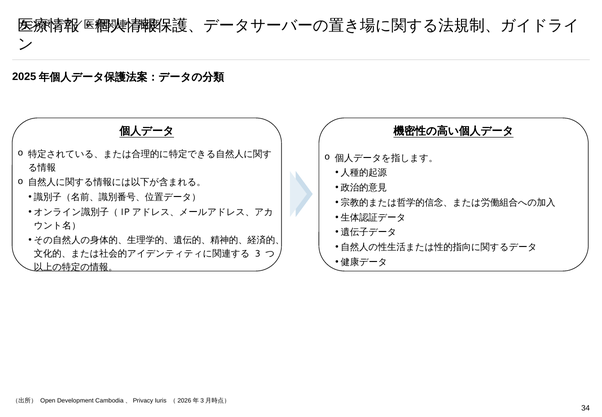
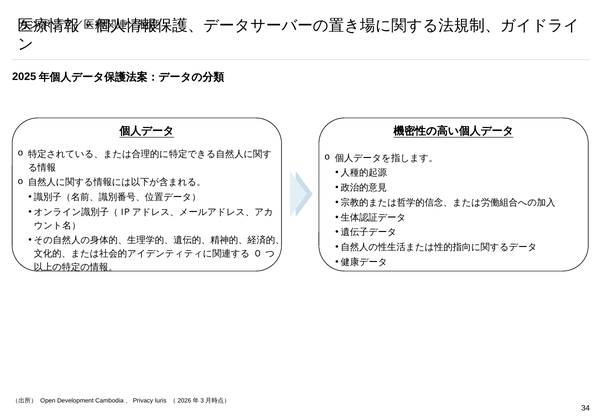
3: 3 -> 0
